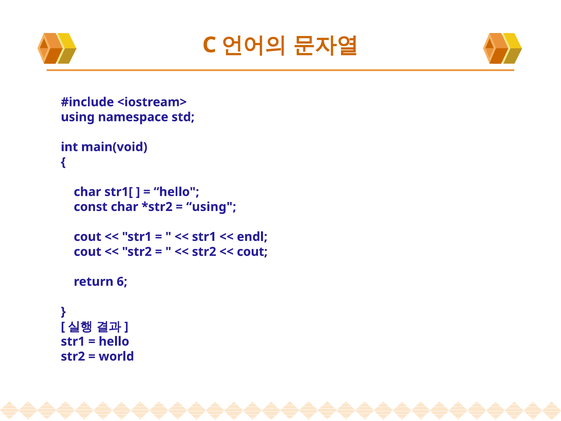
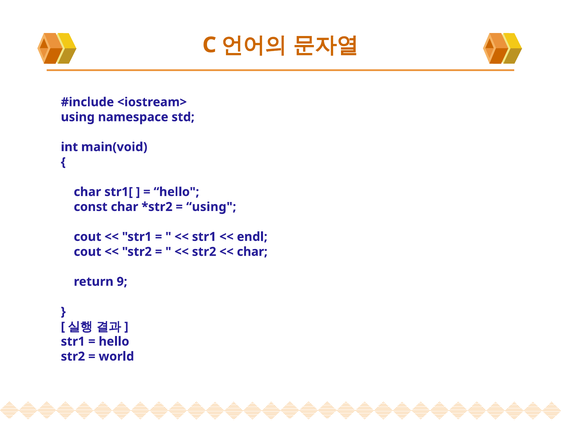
cout at (252, 252): cout -> char
6: 6 -> 9
